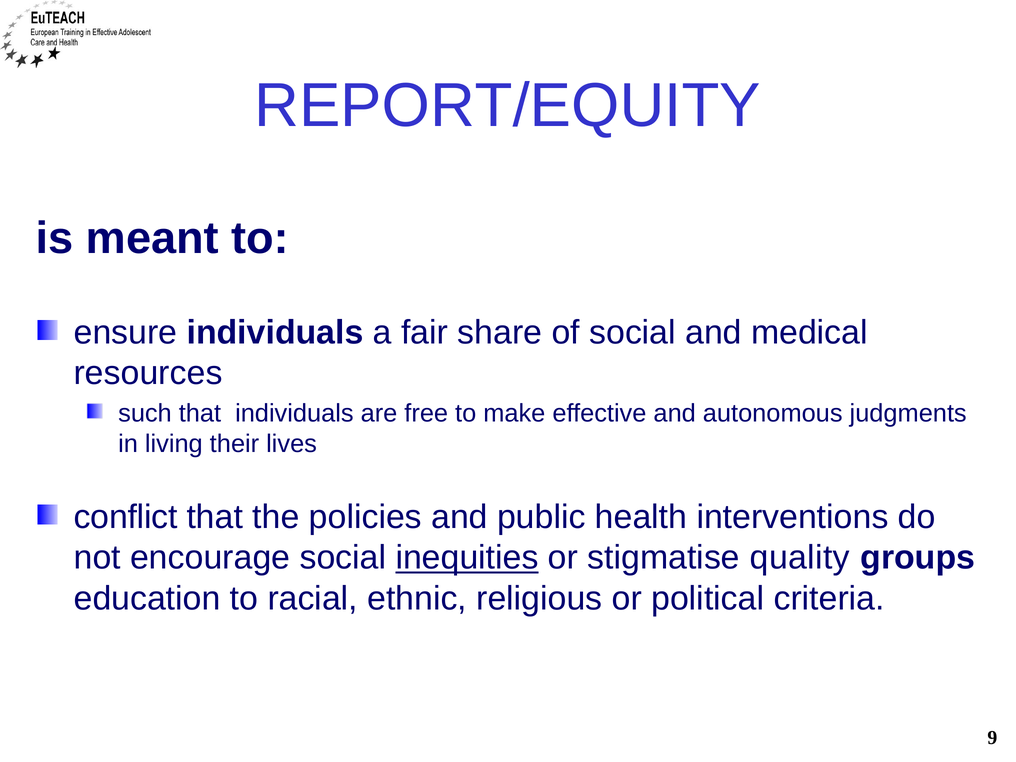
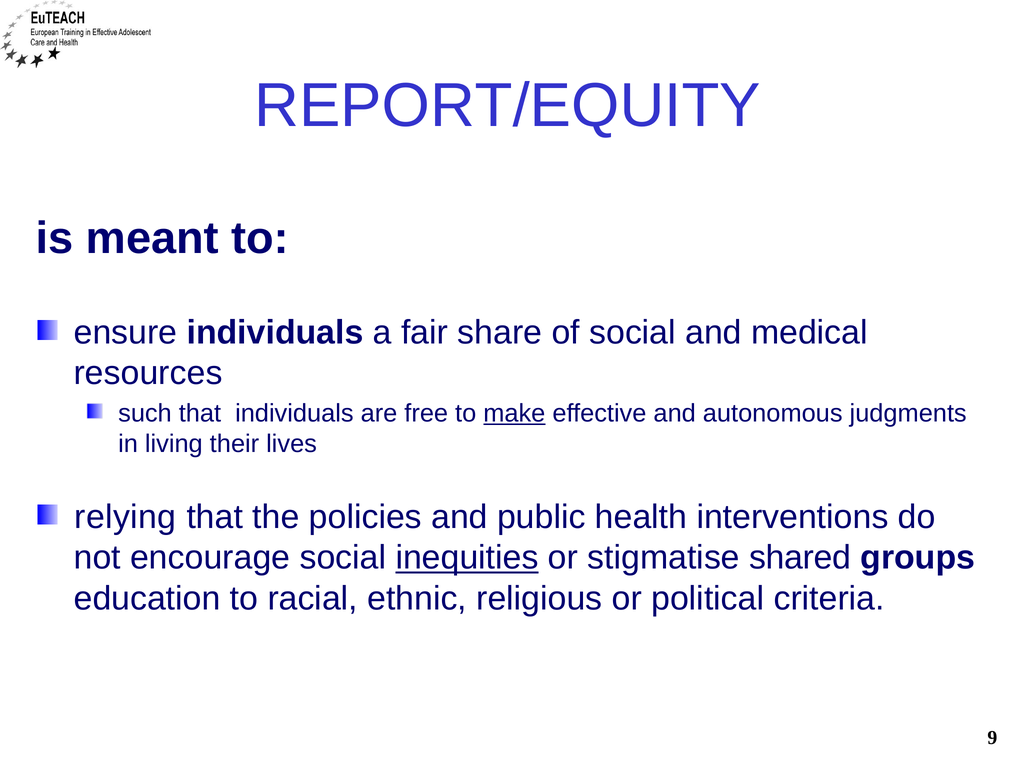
make underline: none -> present
conflict: conflict -> relying
quality: quality -> shared
